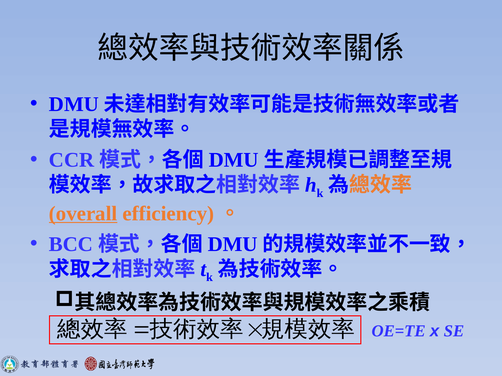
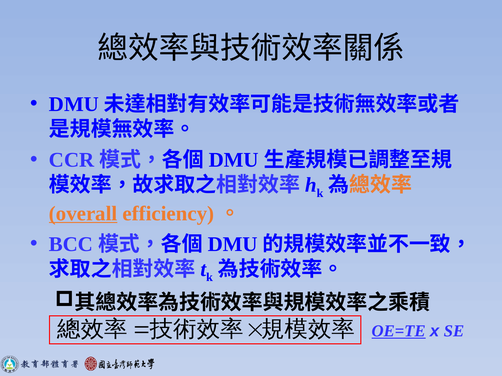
OE=TE underline: none -> present
